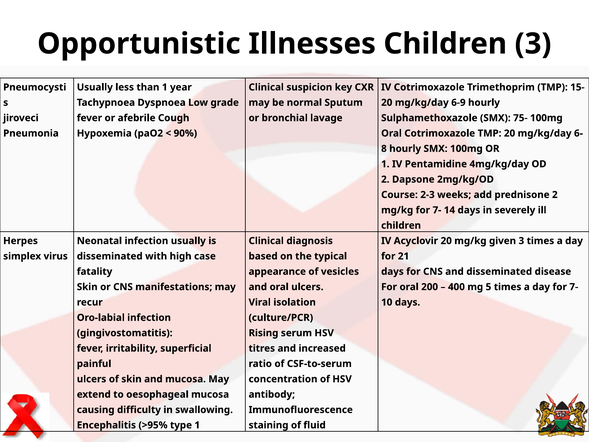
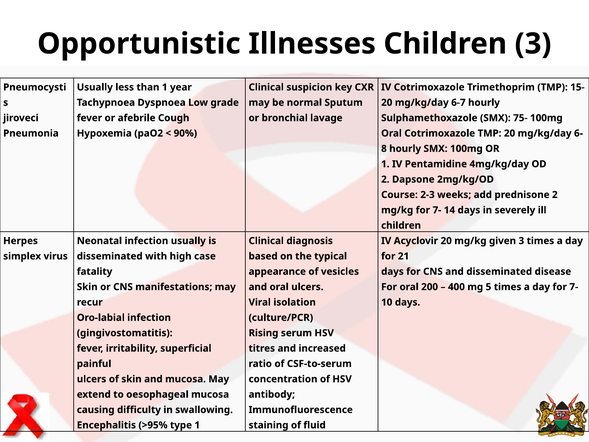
6-9: 6-9 -> 6-7
